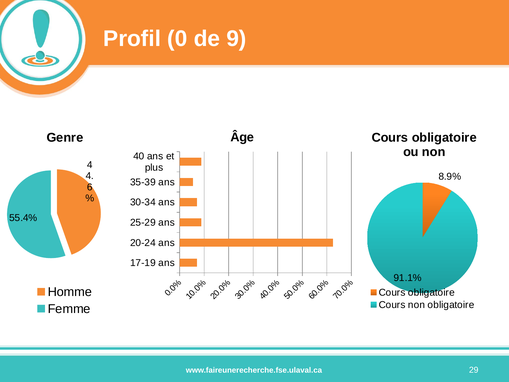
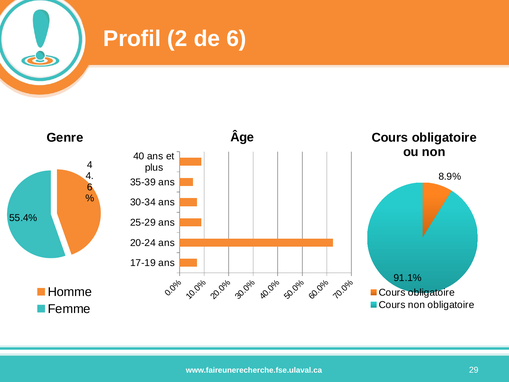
Profil 0: 0 -> 2
de 9: 9 -> 6
